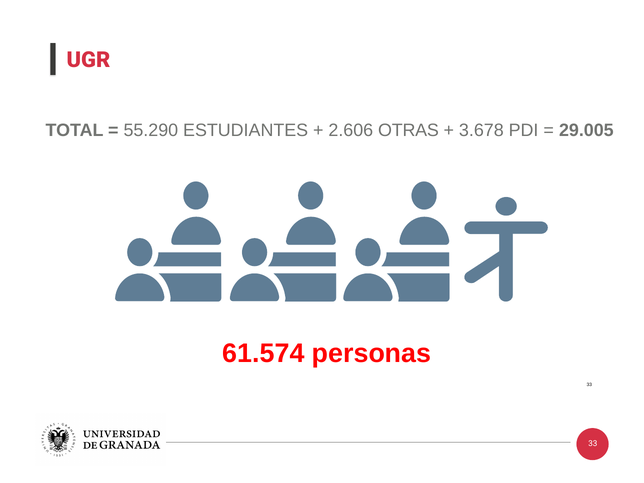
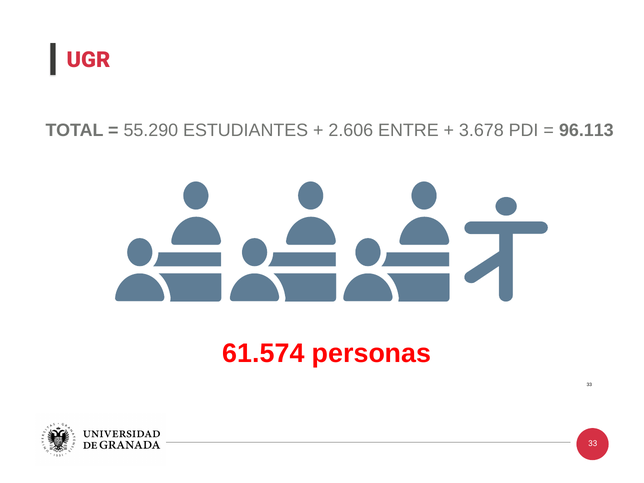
OTRAS: OTRAS -> ENTRE
29.005: 29.005 -> 96.113
